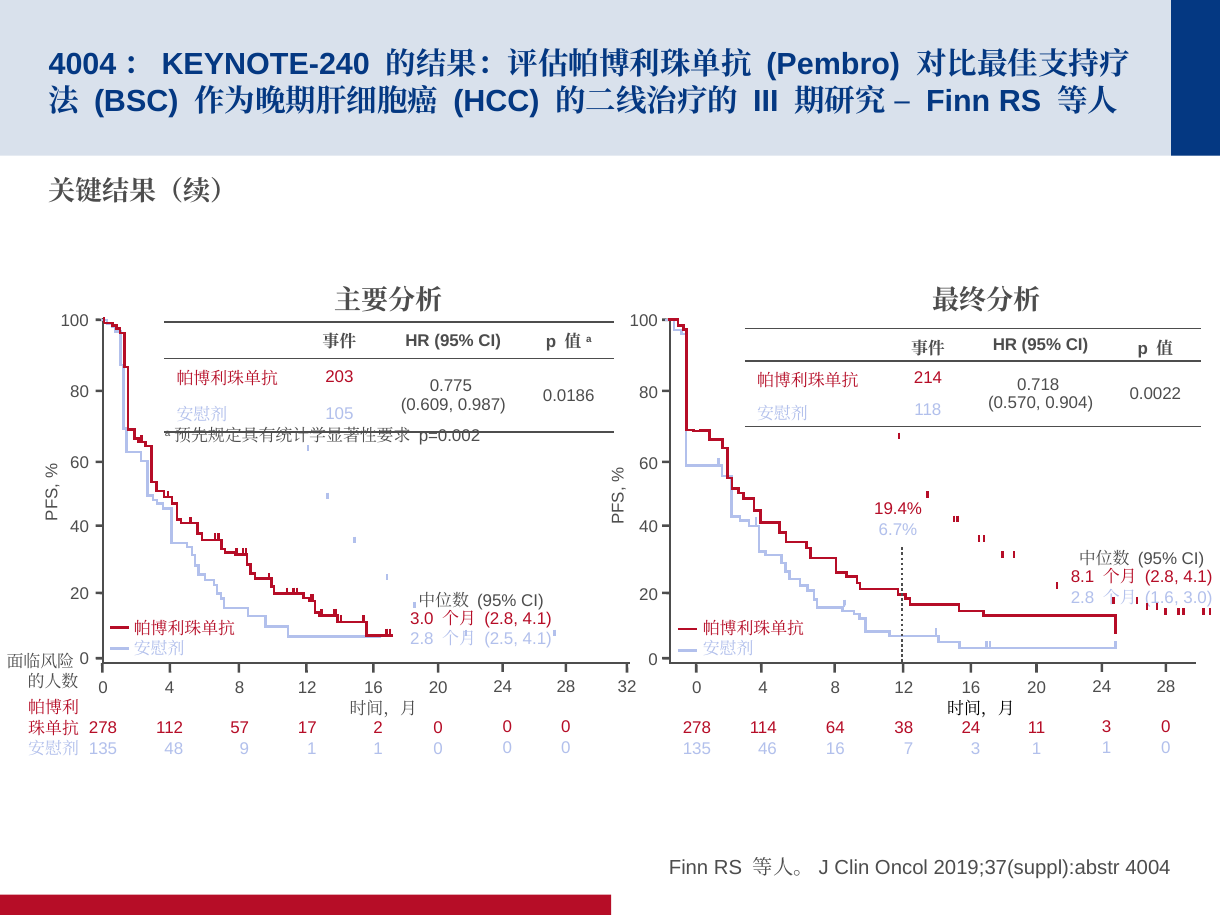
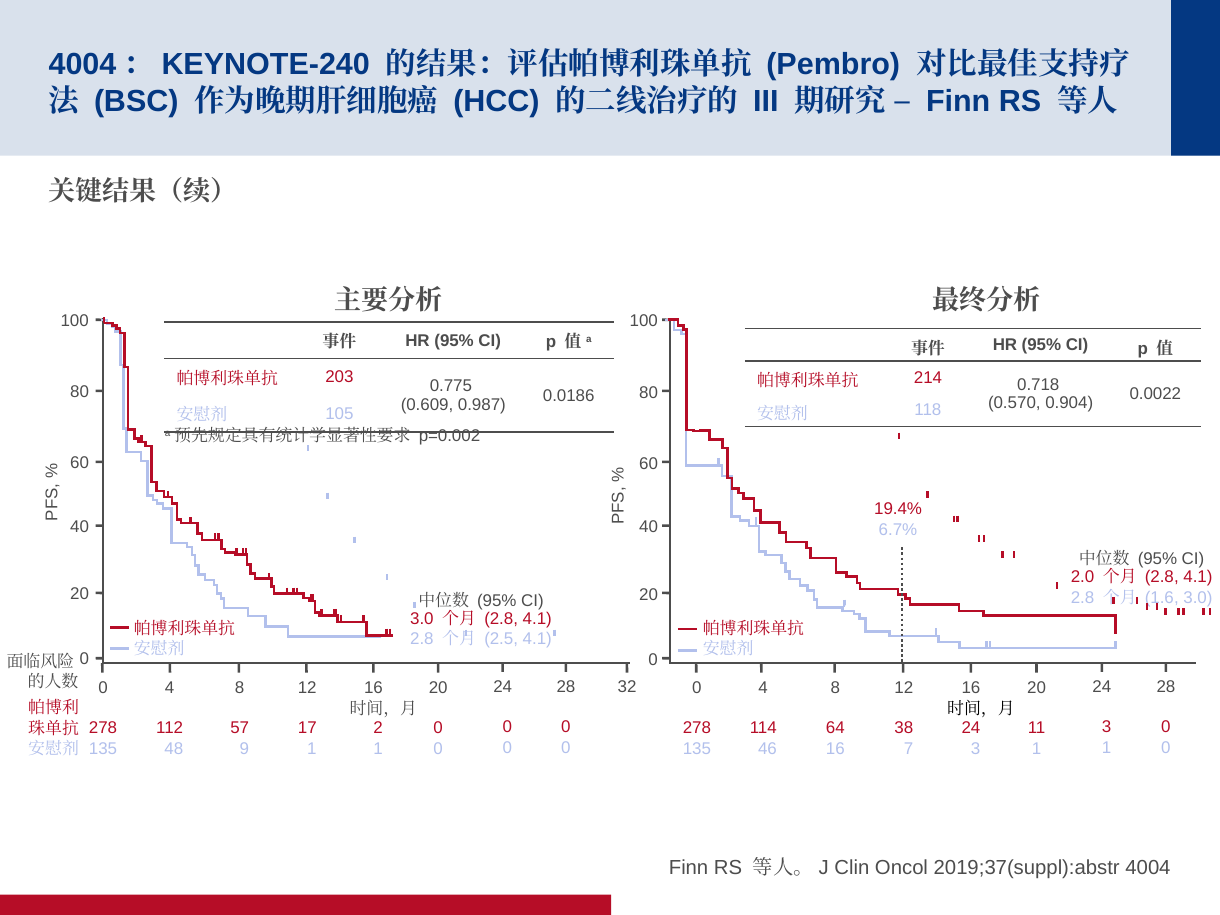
8.1: 8.1 -> 2.0
